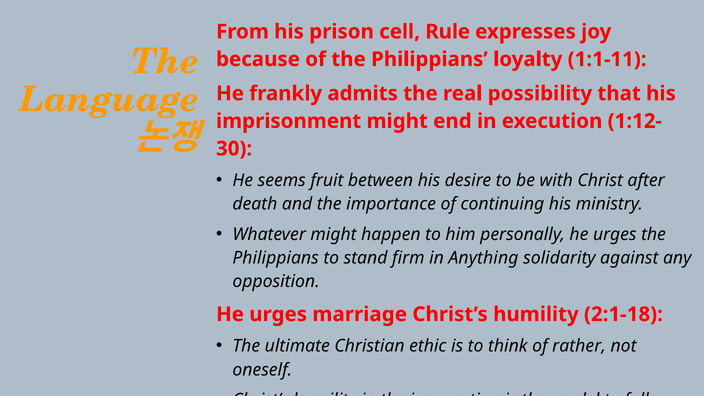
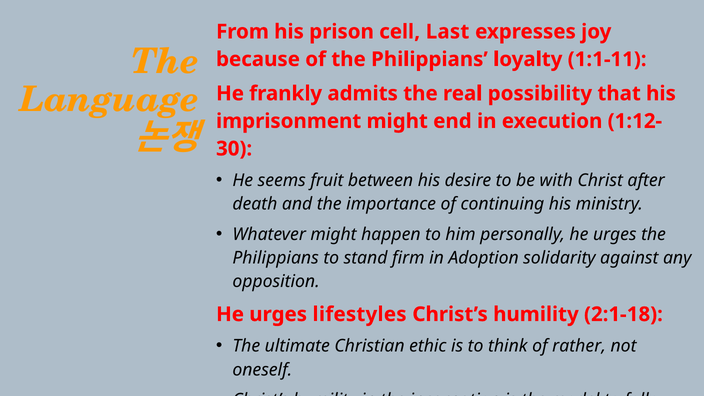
Rule: Rule -> Last
Anything: Anything -> Adoption
marriage: marriage -> lifestyles
